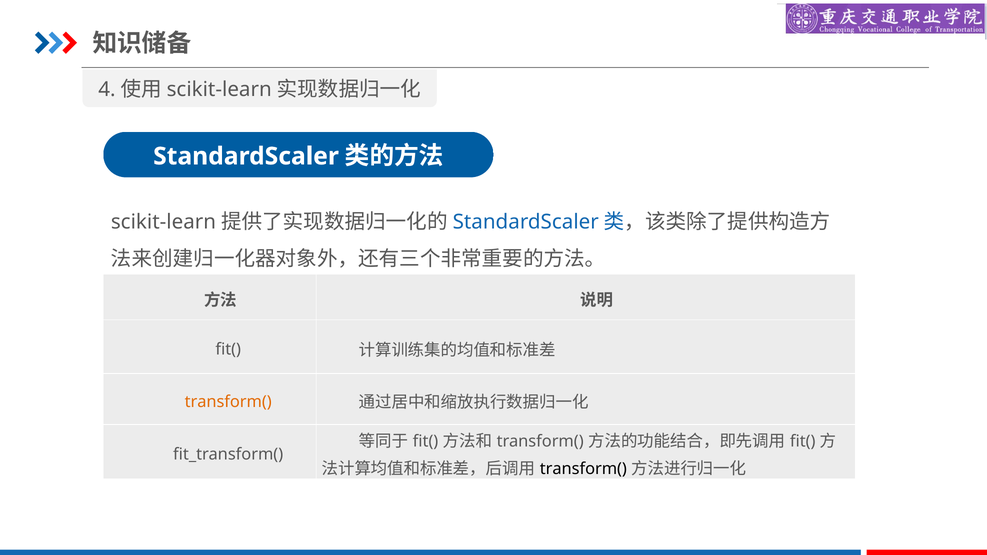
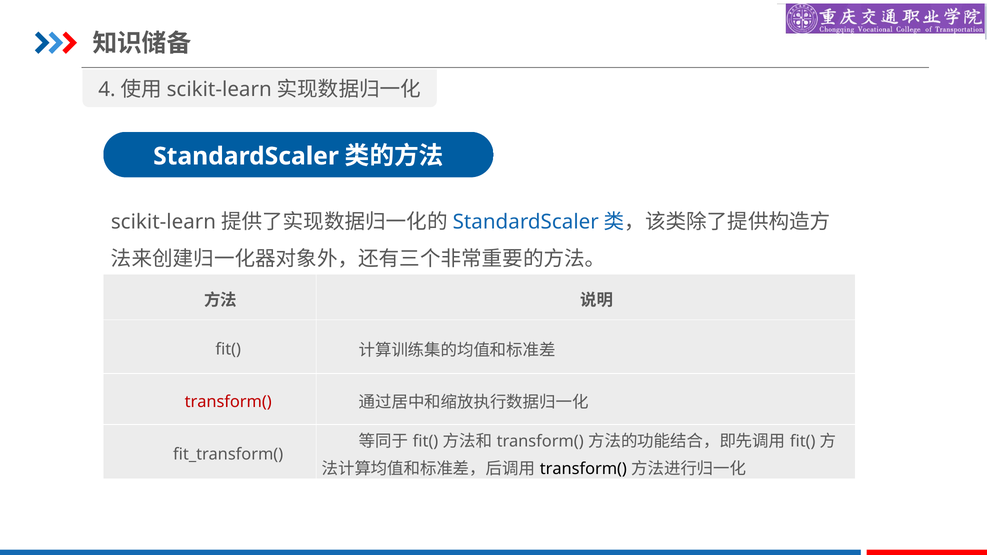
transform( at (228, 402) colour: orange -> red
